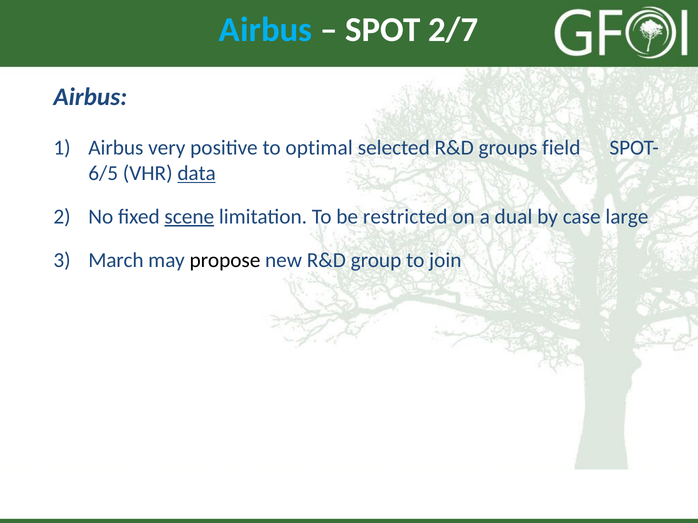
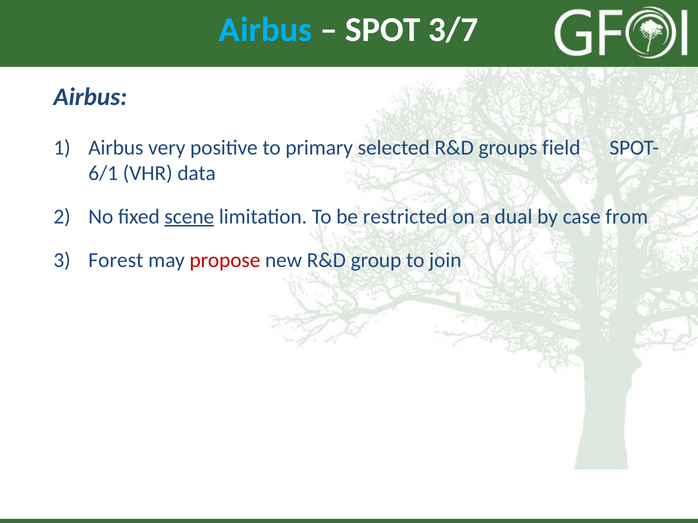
2/7: 2/7 -> 3/7
optimal: optimal -> primary
6/5: 6/5 -> 6/1
data underline: present -> none
large: large -> from
March: March -> Forest
propose colour: black -> red
